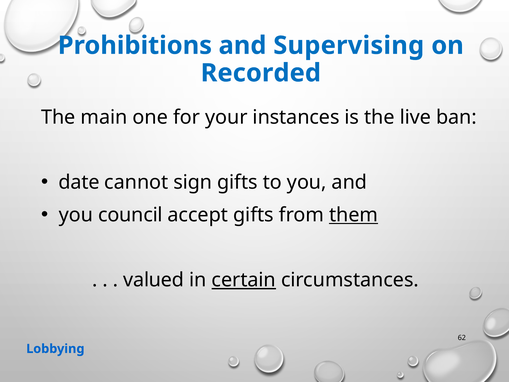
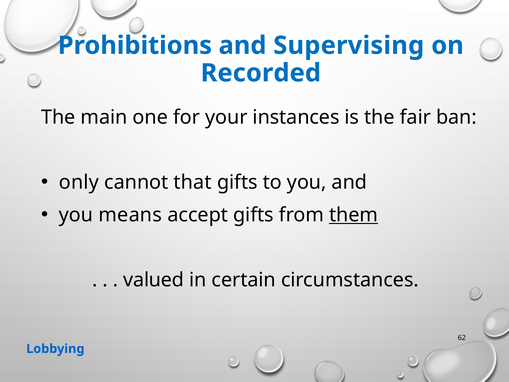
live: live -> fair
date: date -> only
sign: sign -> that
council: council -> means
certain underline: present -> none
